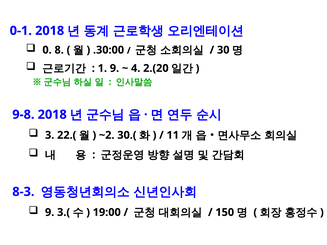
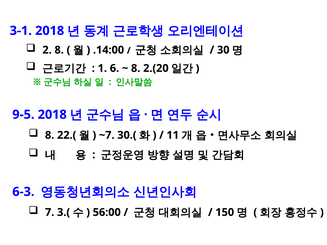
0-1: 0-1 -> 3-1
0: 0 -> 2
.30:00: .30:00 -> .14:00
1 9: 9 -> 6
4 at (136, 68): 4 -> 8
9-8: 9-8 -> 9-5
3 at (50, 135): 3 -> 8
~2: ~2 -> ~7
8-3: 8-3 -> 6-3
9 at (50, 213): 9 -> 7
19:00: 19:00 -> 56:00
